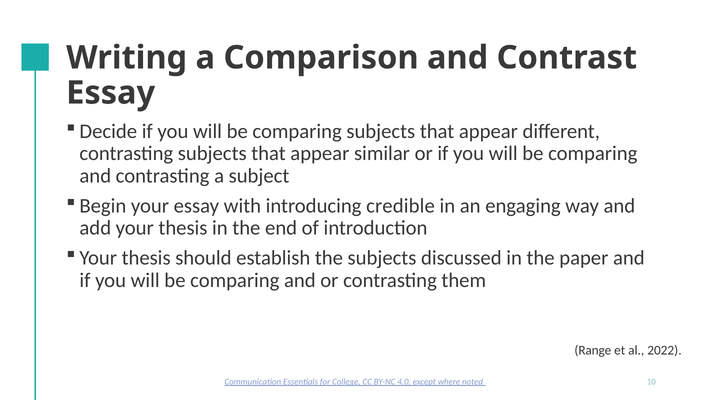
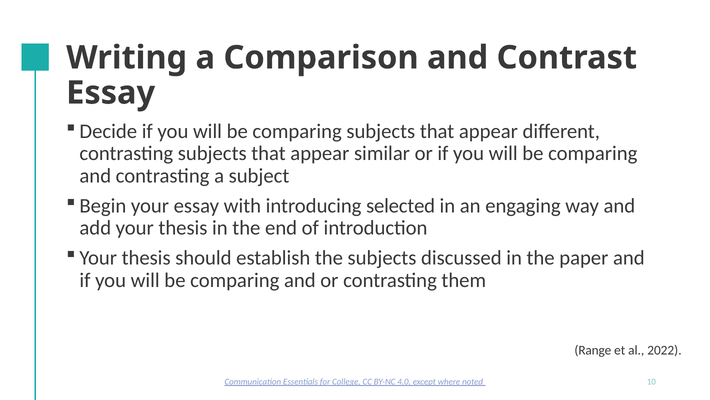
credible: credible -> selected
